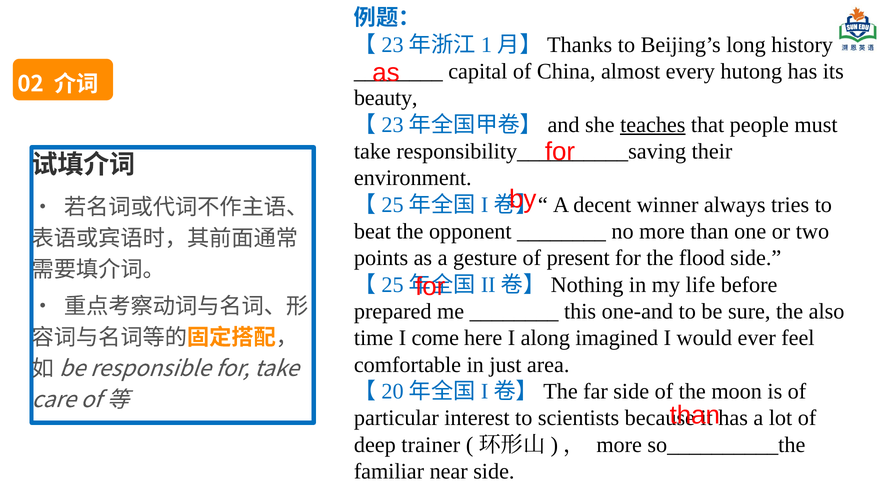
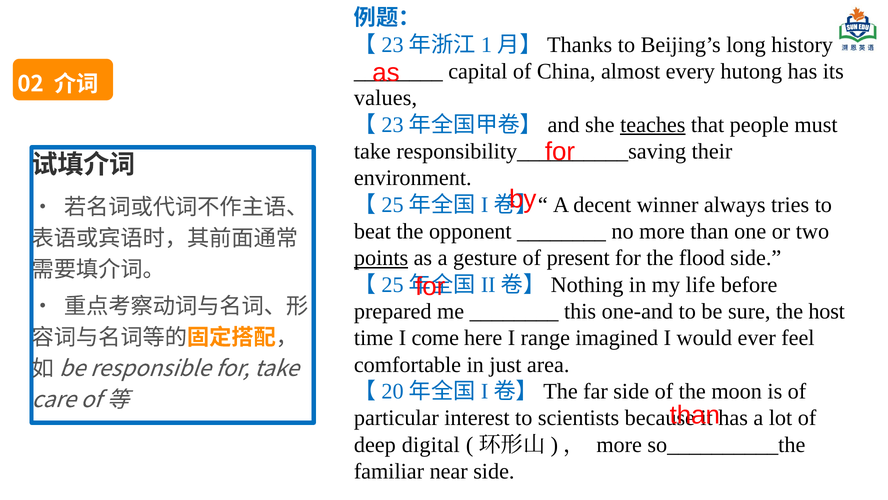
beauty: beauty -> values
points underline: none -> present
also: also -> host
along: along -> range
trainer: trainer -> digital
